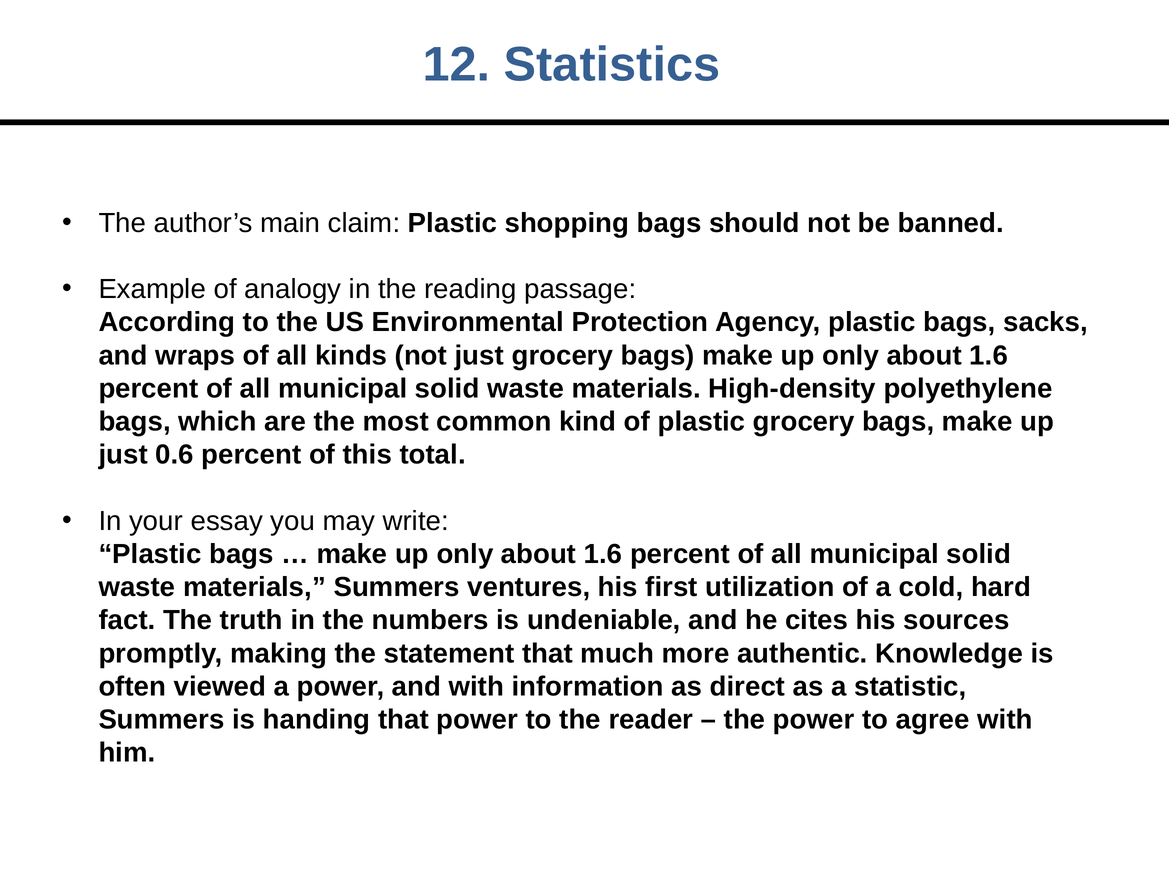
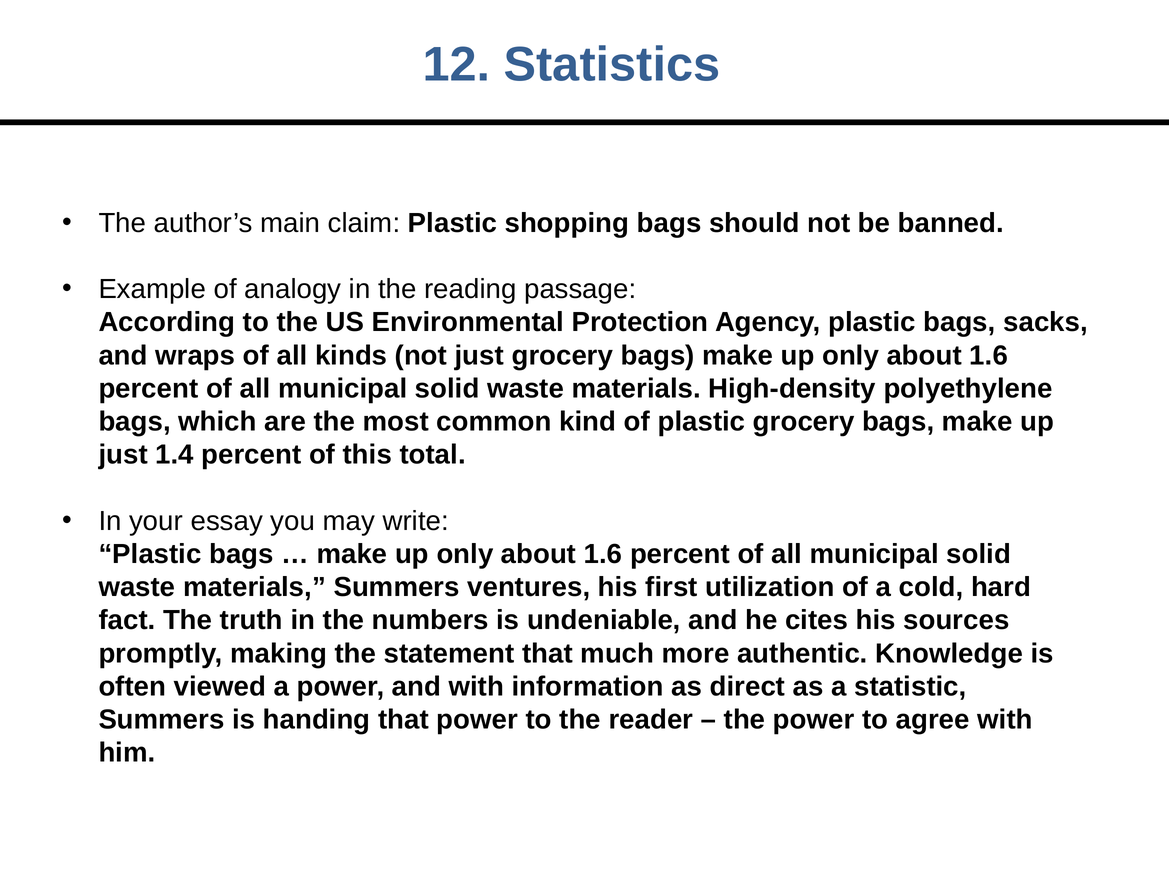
0.6: 0.6 -> 1.4
